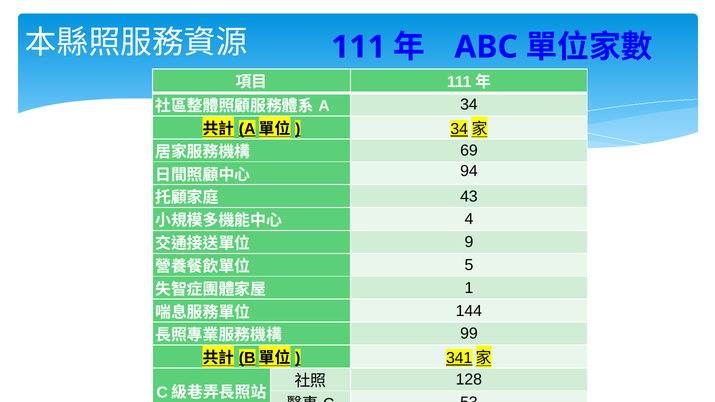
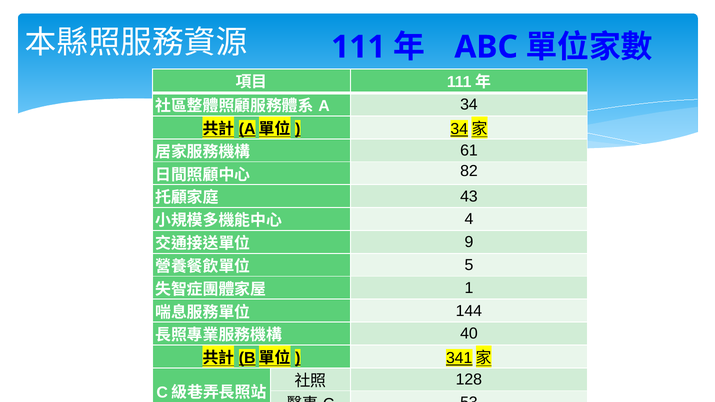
69: 69 -> 61
94: 94 -> 82
99: 99 -> 40
